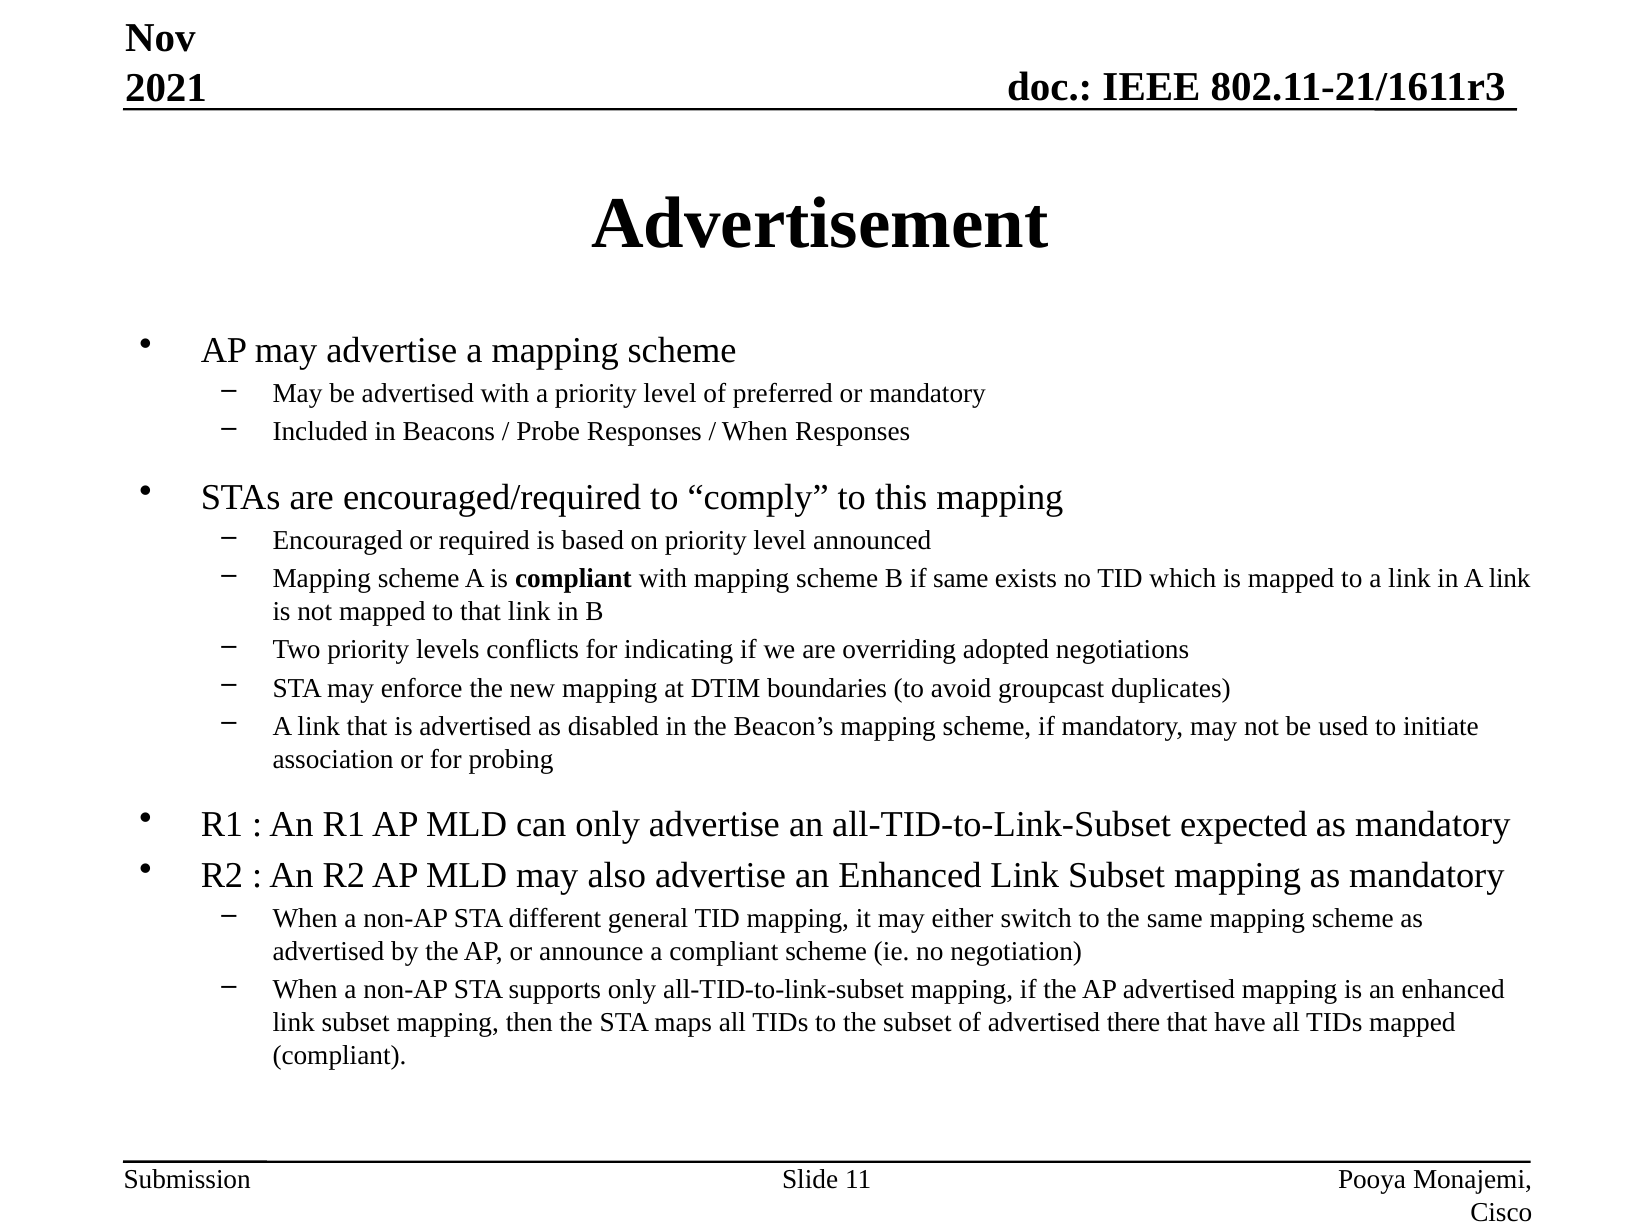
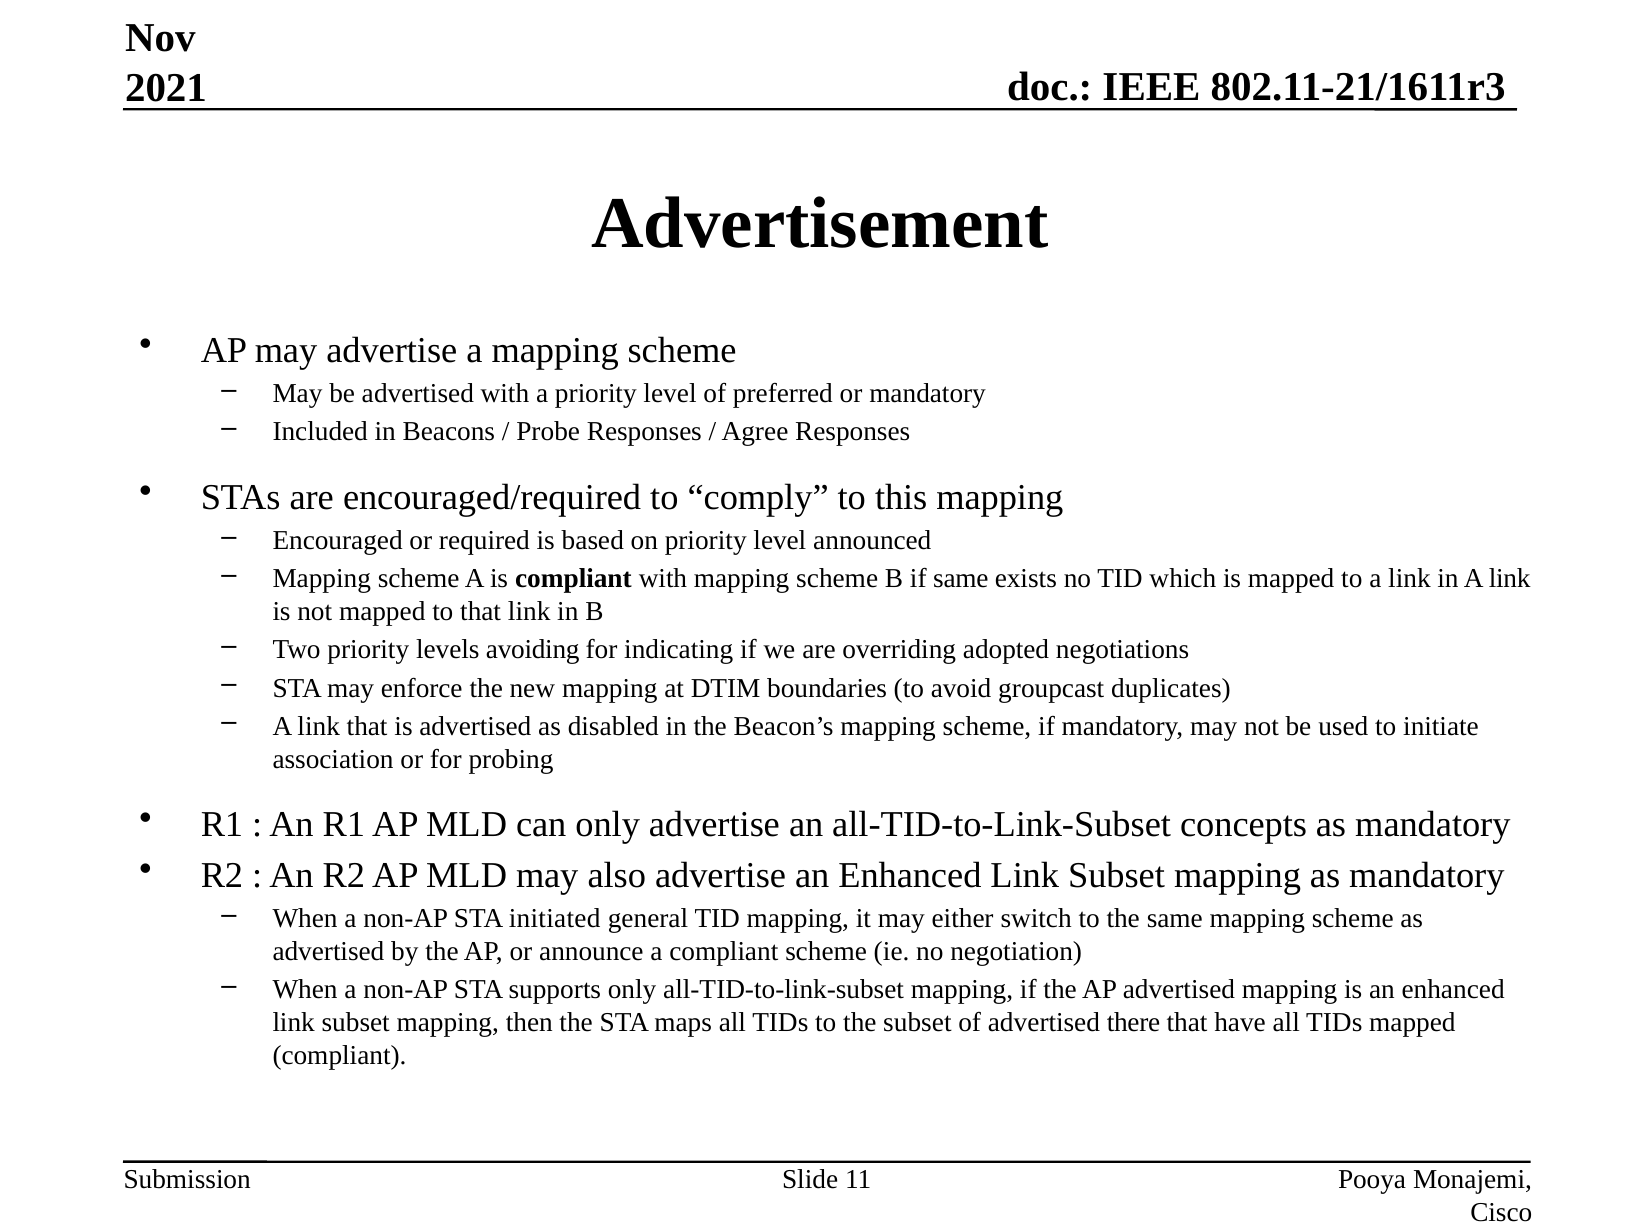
When at (755, 432): When -> Agree
conflicts: conflicts -> avoiding
expected: expected -> concepts
different: different -> initiated
